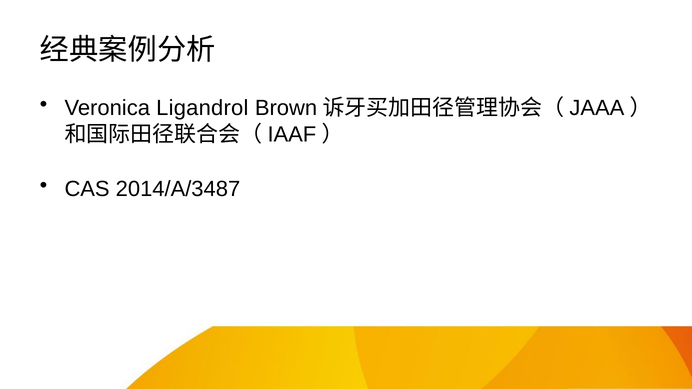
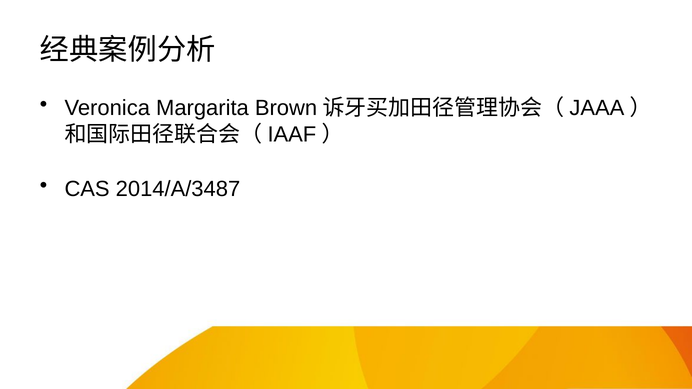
Ligandrol: Ligandrol -> Margarita
